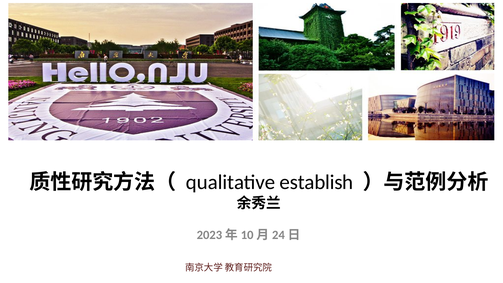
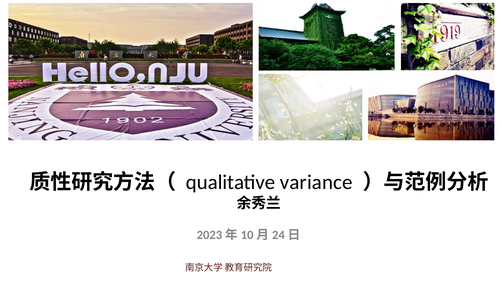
establish: establish -> variance
